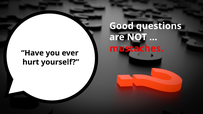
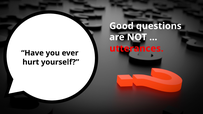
mustaches: mustaches -> utterances
